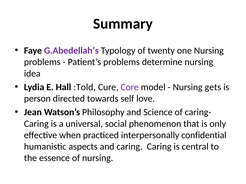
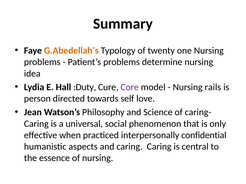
G.Abedellah’s colour: purple -> orange
:Told: :Told -> :Duty
gets: gets -> rails
